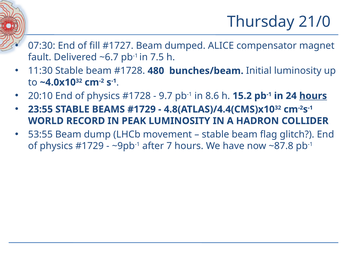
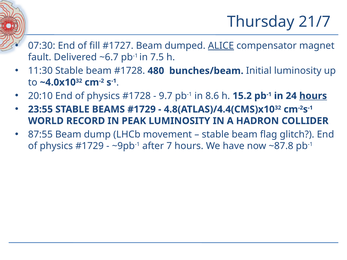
21/0: 21/0 -> 21/7
ALICE underline: none -> present
53:55: 53:55 -> 87:55
